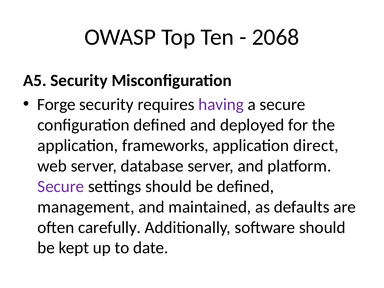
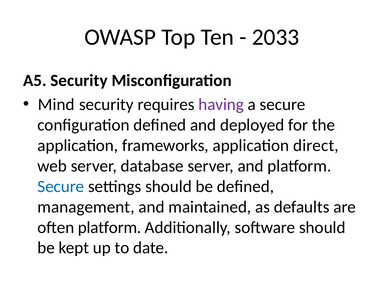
2068: 2068 -> 2033
Forge: Forge -> Mind
Secure at (61, 186) colour: purple -> blue
often carefully: carefully -> platform
